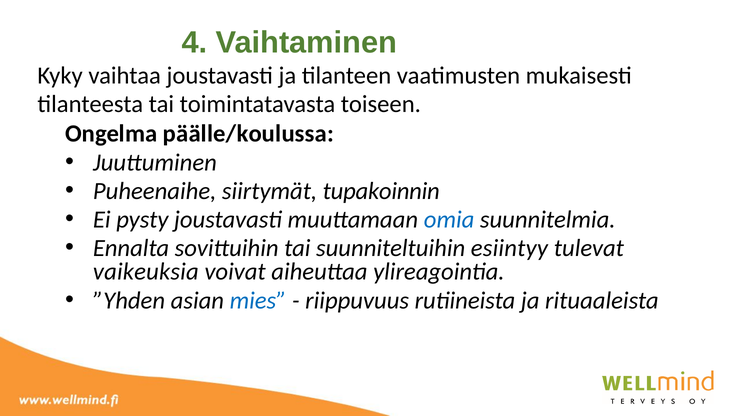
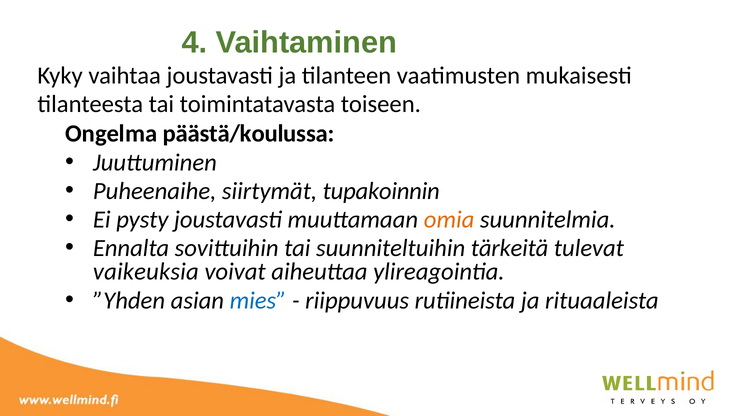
päälle/koulussa: päälle/koulussa -> päästä/koulussa
omia colour: blue -> orange
esiintyy: esiintyy -> tärkeitä
